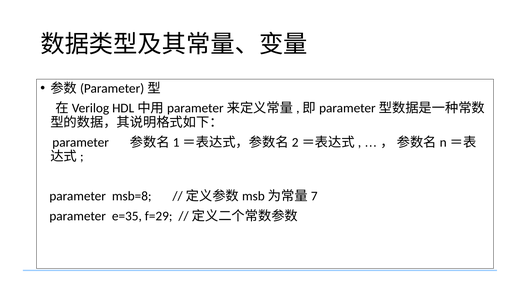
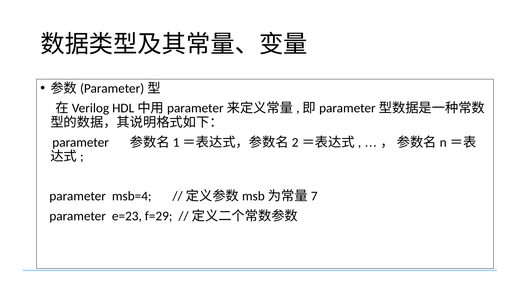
msb=8: msb=8 -> msb=4
e=35: e=35 -> e=23
